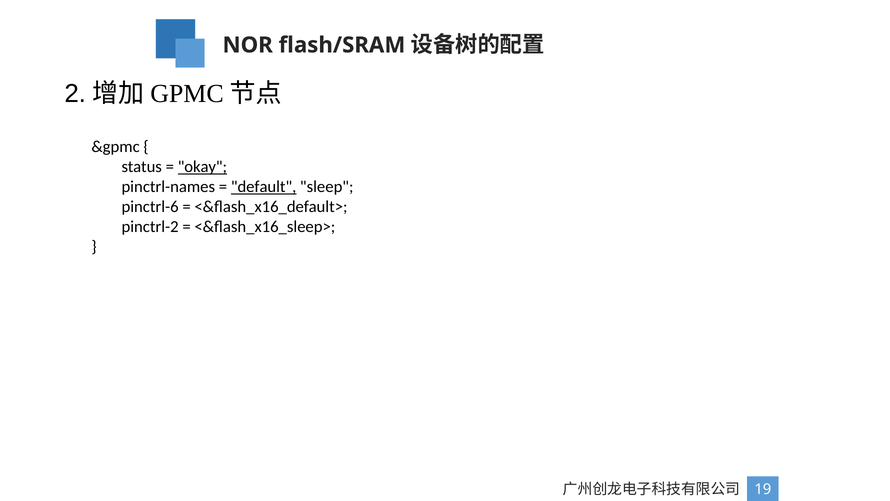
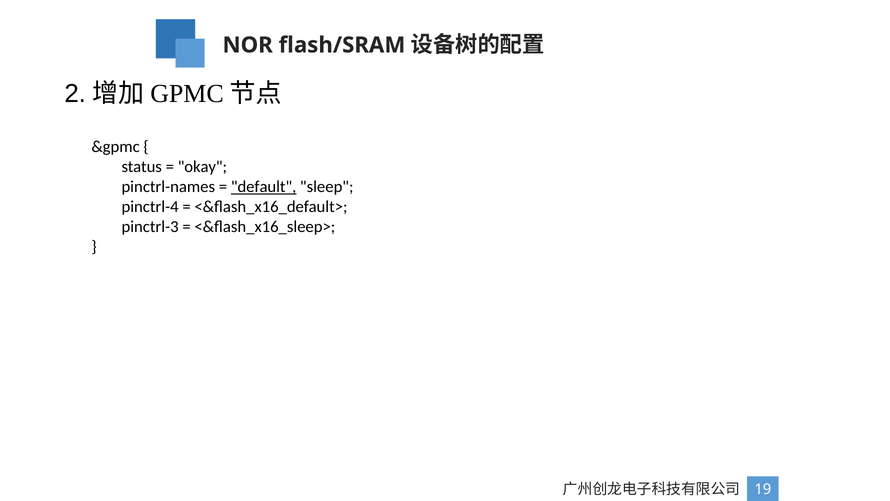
okay underline: present -> none
pinctrl-6: pinctrl-6 -> pinctrl-4
pinctrl-2: pinctrl-2 -> pinctrl-3
